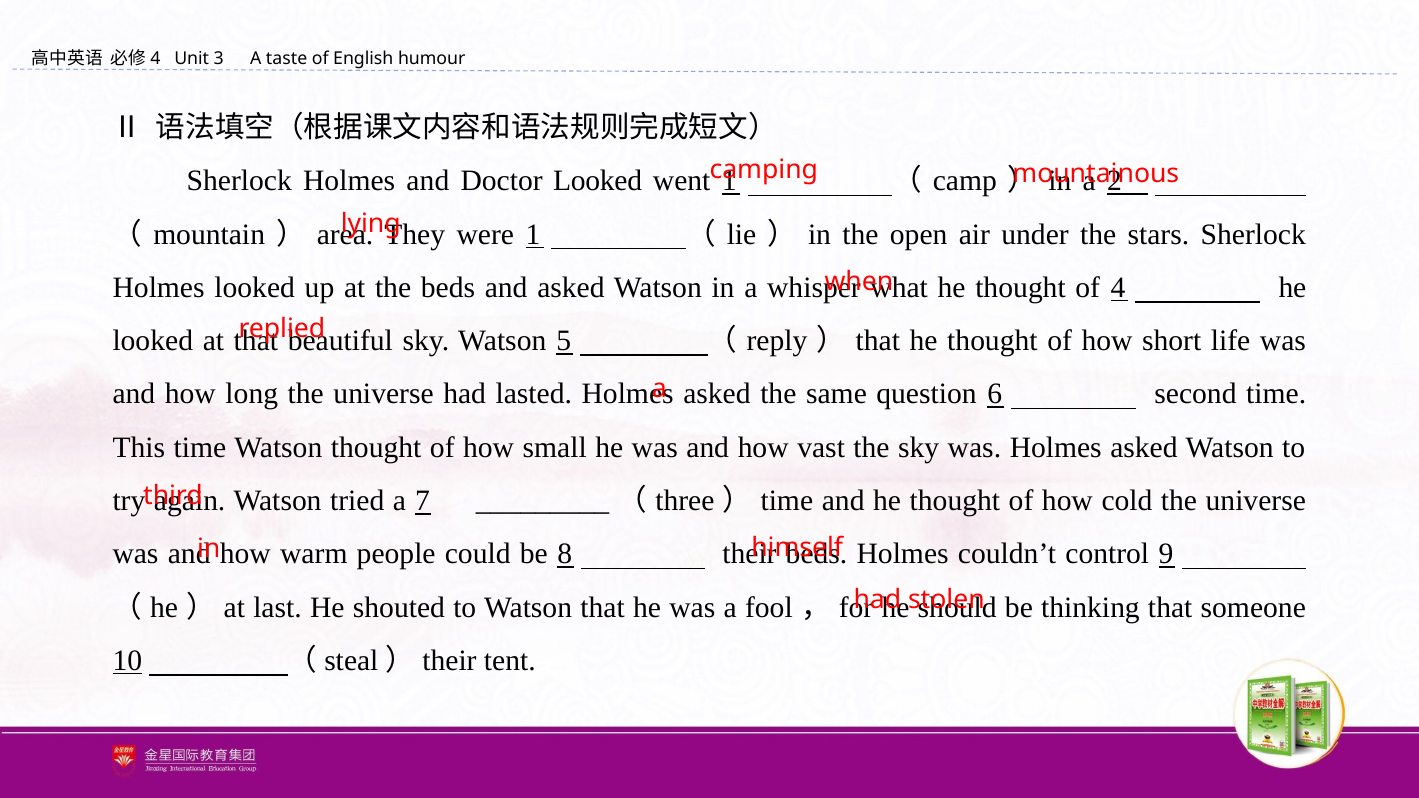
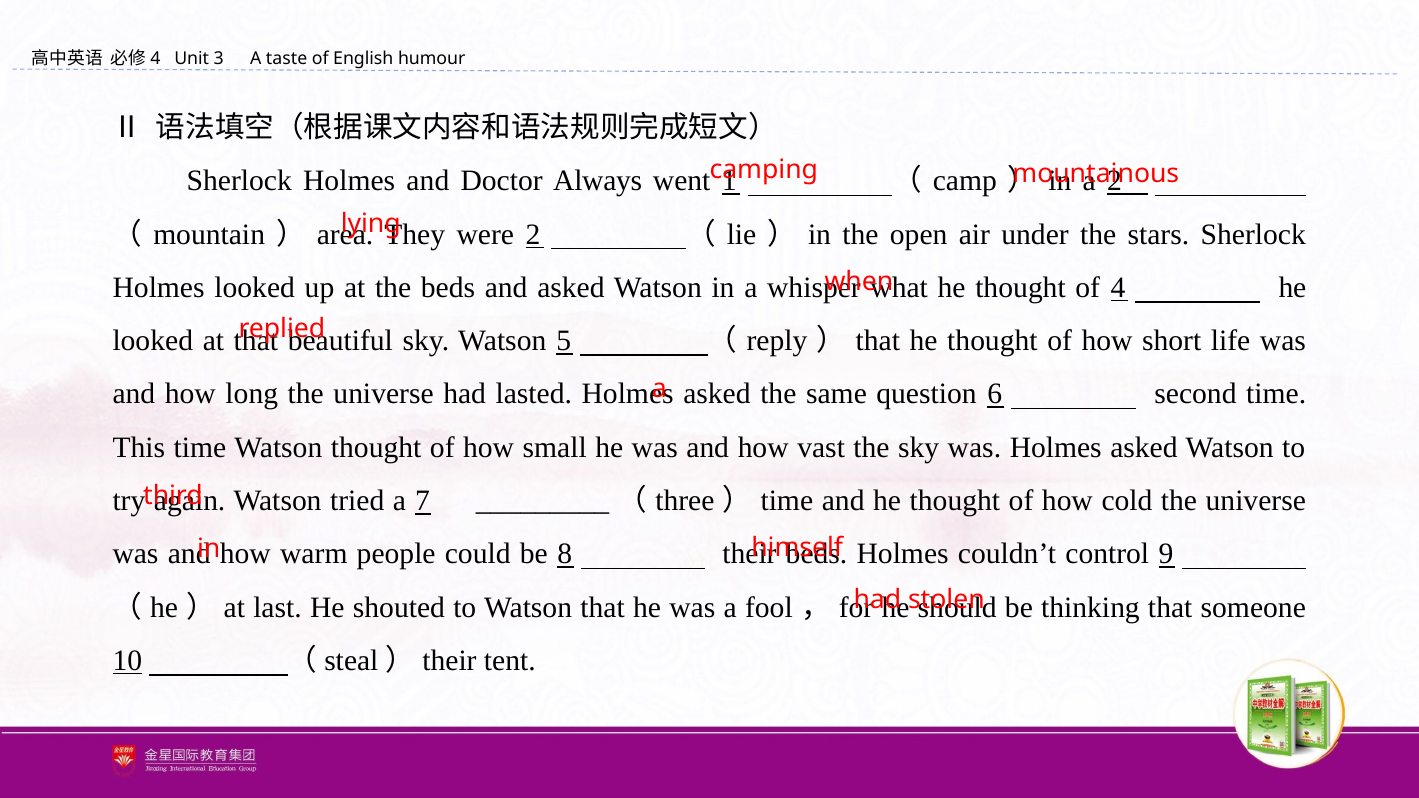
Doctor Looked: Looked -> Always
were 1: 1 -> 2
